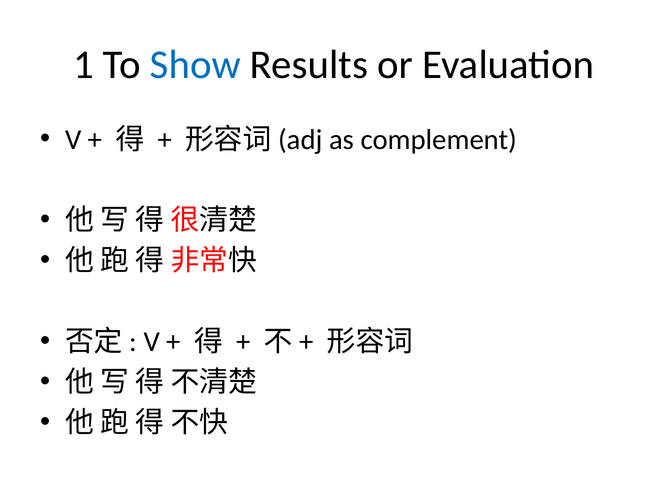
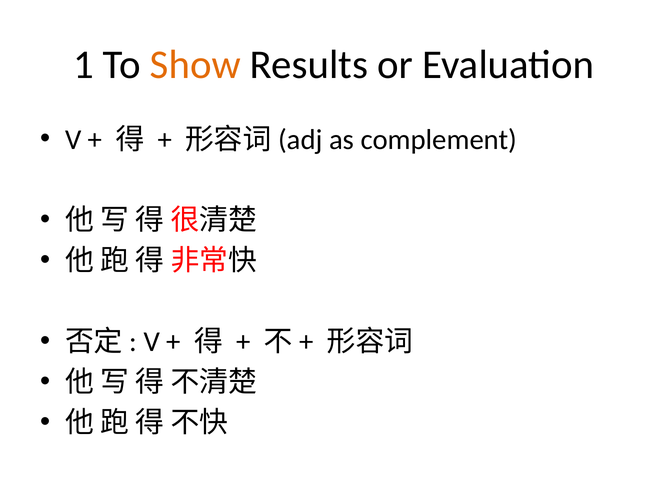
Show colour: blue -> orange
